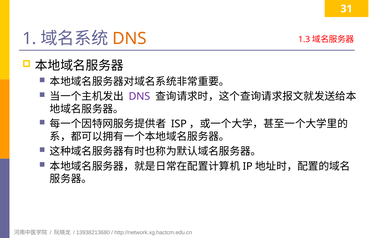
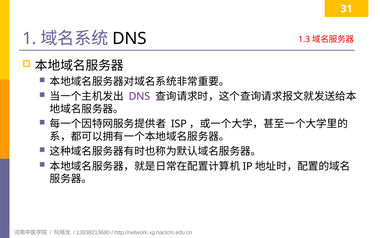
DNS at (130, 38) colour: orange -> black
